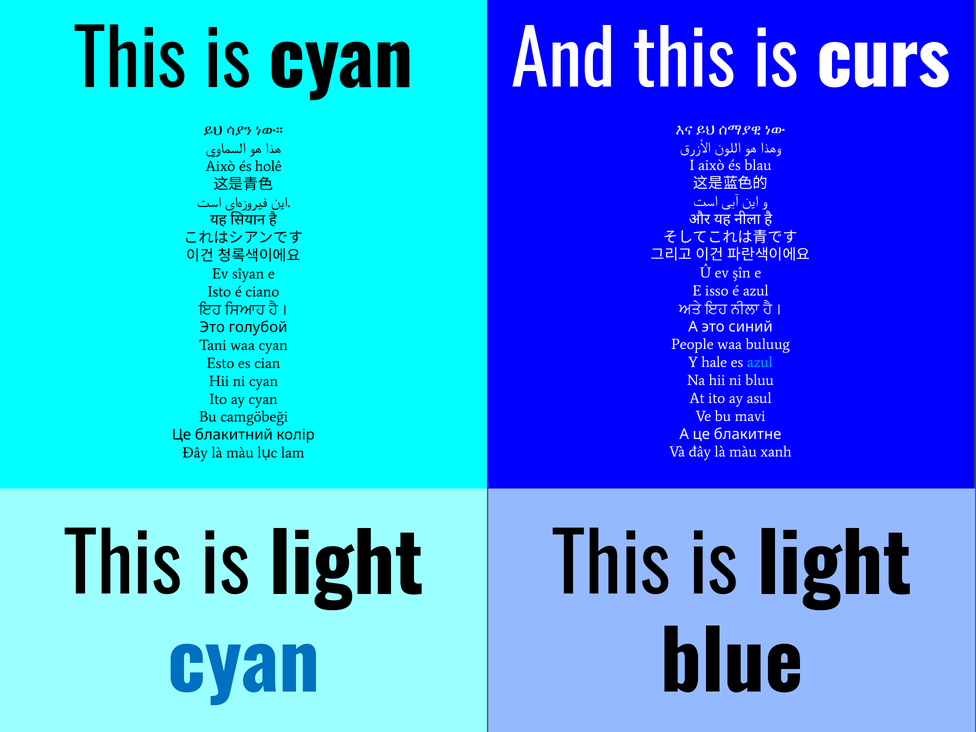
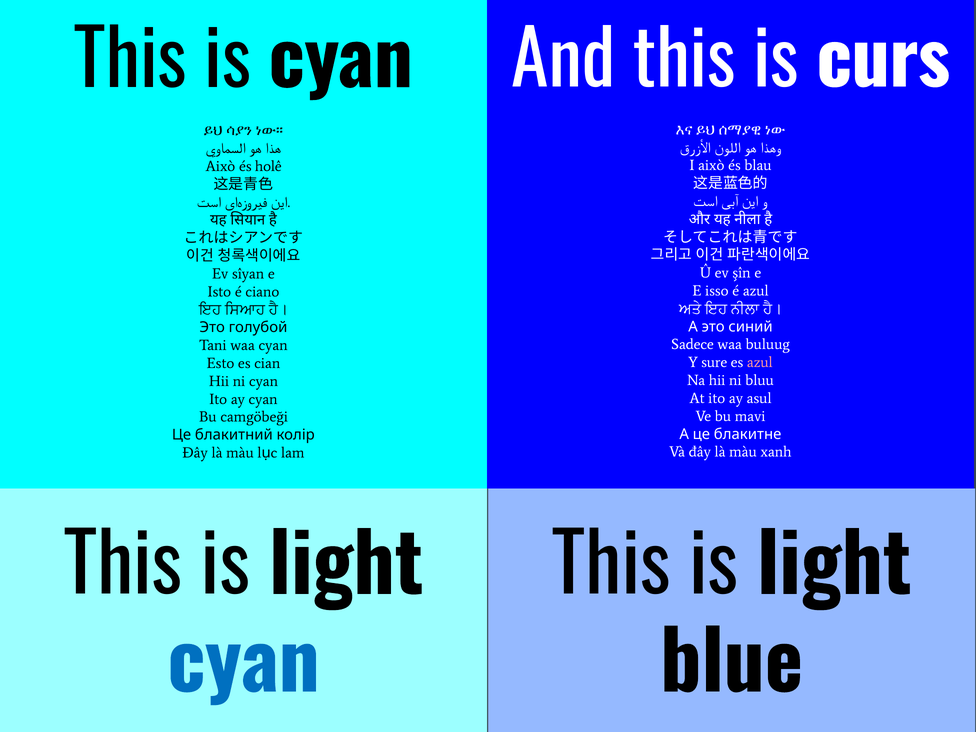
People: People -> Sadece
hale: hale -> sure
azul at (760, 362) colour: light blue -> pink
